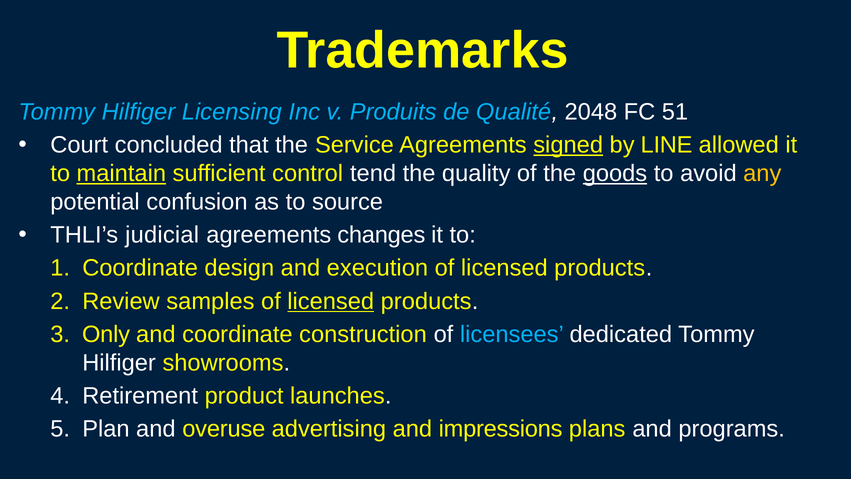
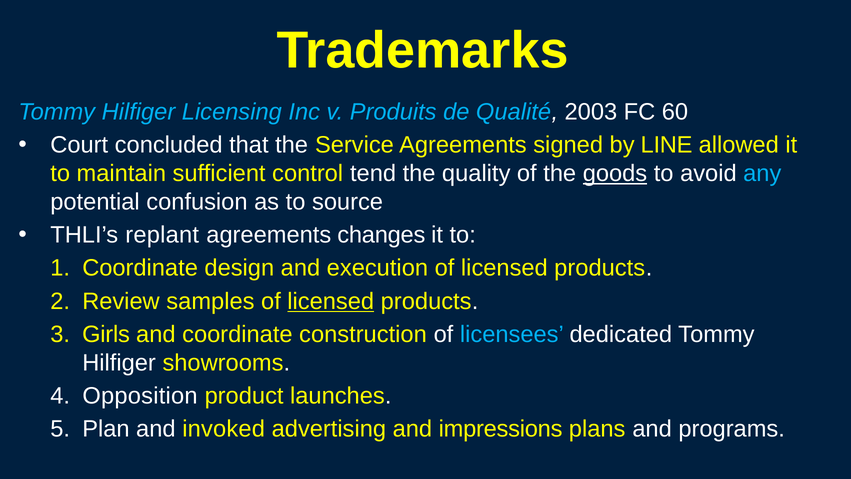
2048: 2048 -> 2003
51: 51 -> 60
signed underline: present -> none
maintain underline: present -> none
any colour: yellow -> light blue
judicial: judicial -> replant
Only: Only -> Girls
Retirement: Retirement -> Opposition
overuse: overuse -> invoked
